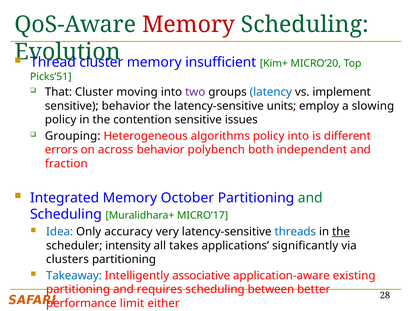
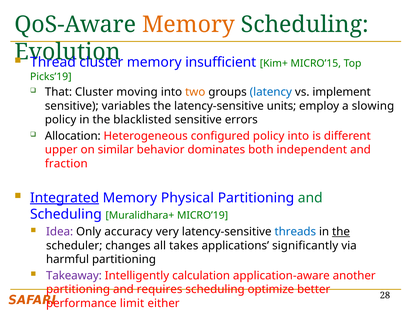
Memory at (188, 24) colour: red -> orange
MICRO’20: MICRO’20 -> MICRO’15
Picks’51: Picks’51 -> Picks’19
two colour: purple -> orange
sensitive behavior: behavior -> variables
contention: contention -> blacklisted
issues: issues -> errors
Grouping: Grouping -> Allocation
algorithms: algorithms -> configured
errors: errors -> upper
across: across -> similar
polybench: polybench -> dominates
Integrated underline: none -> present
October: October -> Physical
MICRO’17: MICRO’17 -> MICRO’19
Idea colour: blue -> purple
intensity: intensity -> changes
clusters: clusters -> harmful
Takeaway colour: blue -> purple
associative: associative -> calculation
existing: existing -> another
between: between -> optimize
